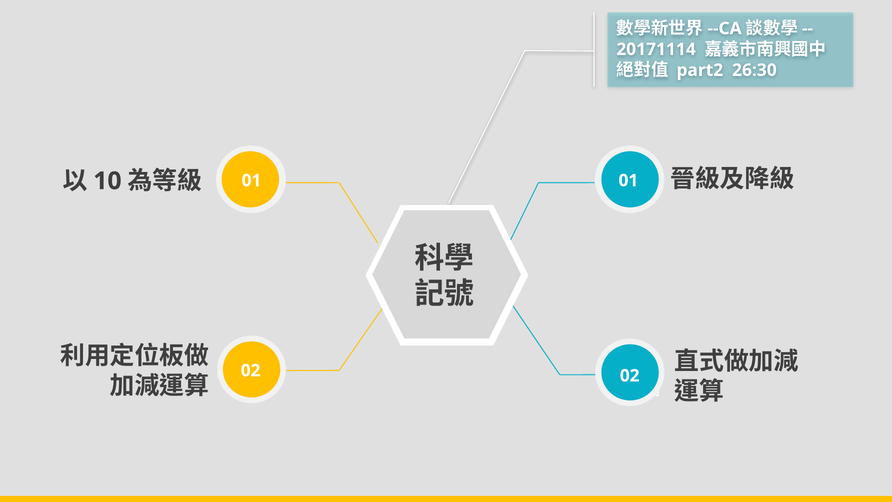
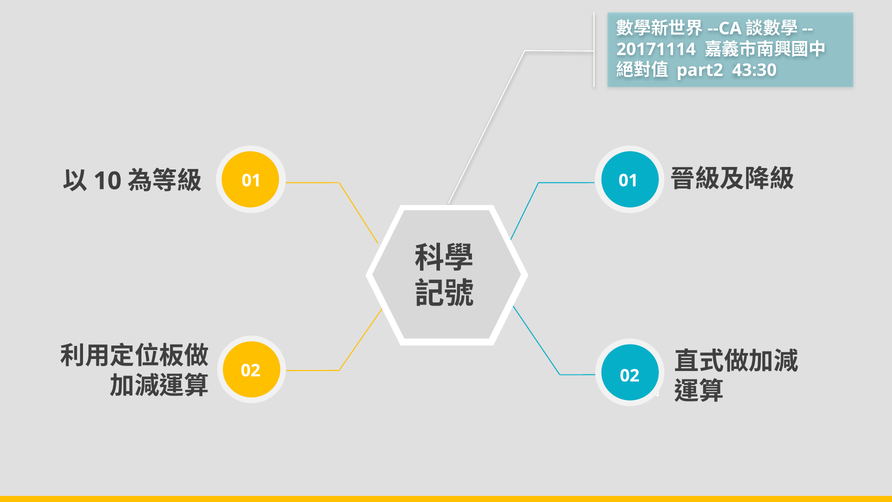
26:30: 26:30 -> 43:30
